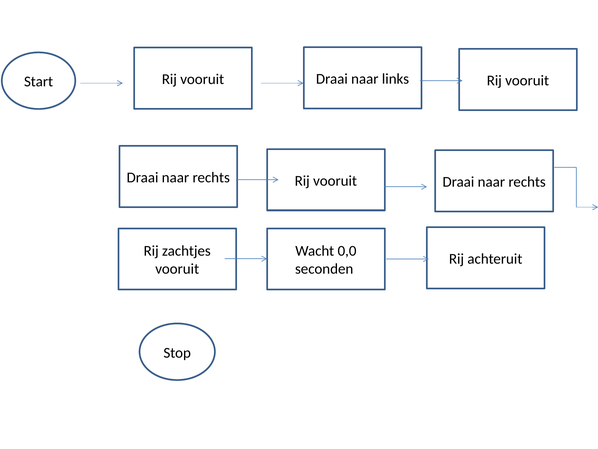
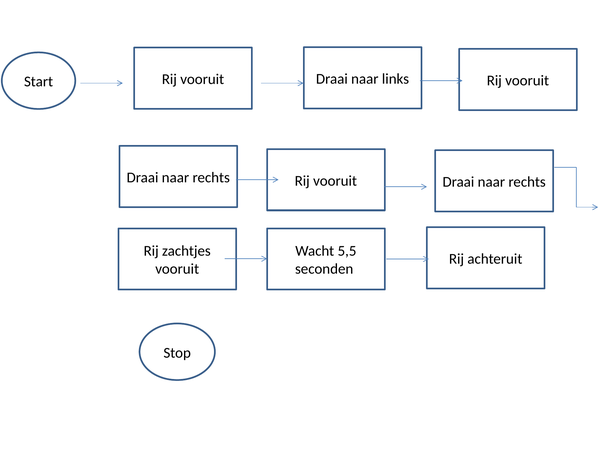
0,0: 0,0 -> 5,5
